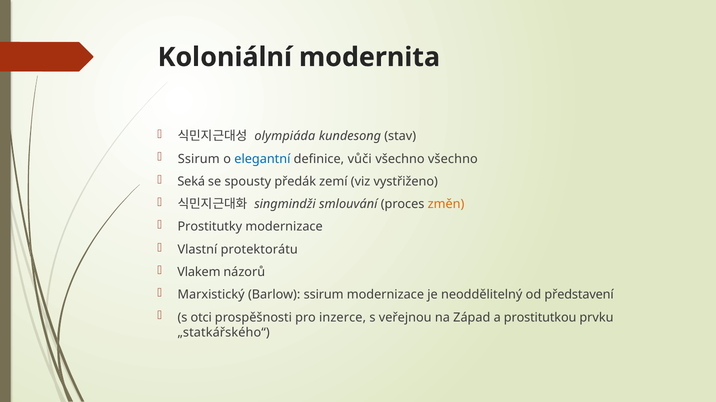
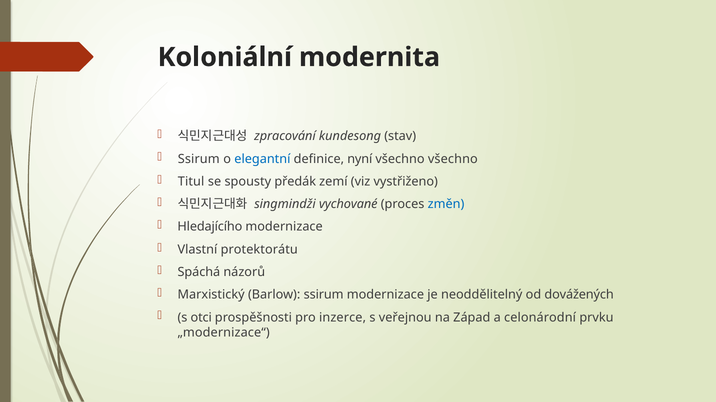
olympiáda: olympiáda -> zpracování
vůči: vůči -> nyní
Seká: Seká -> Titul
smlouvání: smlouvání -> vychované
změn colour: orange -> blue
Prostitutky: Prostitutky -> Hledajícího
Vlakem: Vlakem -> Spáchá
představení: představení -> dovážených
prostitutkou: prostitutkou -> celonárodní
„statkářského“: „statkářského“ -> „modernizace“
